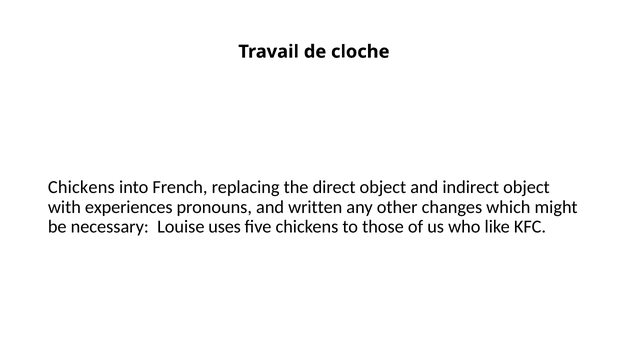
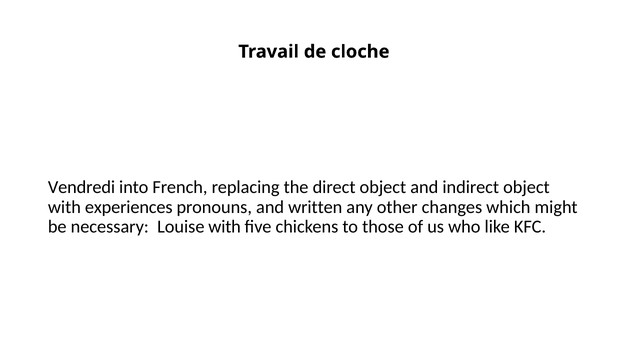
Chickens at (81, 187): Chickens -> Vendredi
Louise uses: uses -> with
